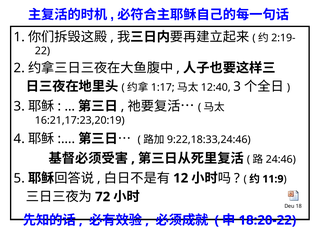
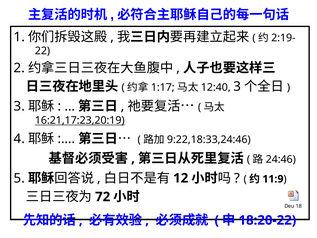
16:21,17:23,20:19 underline: none -> present
